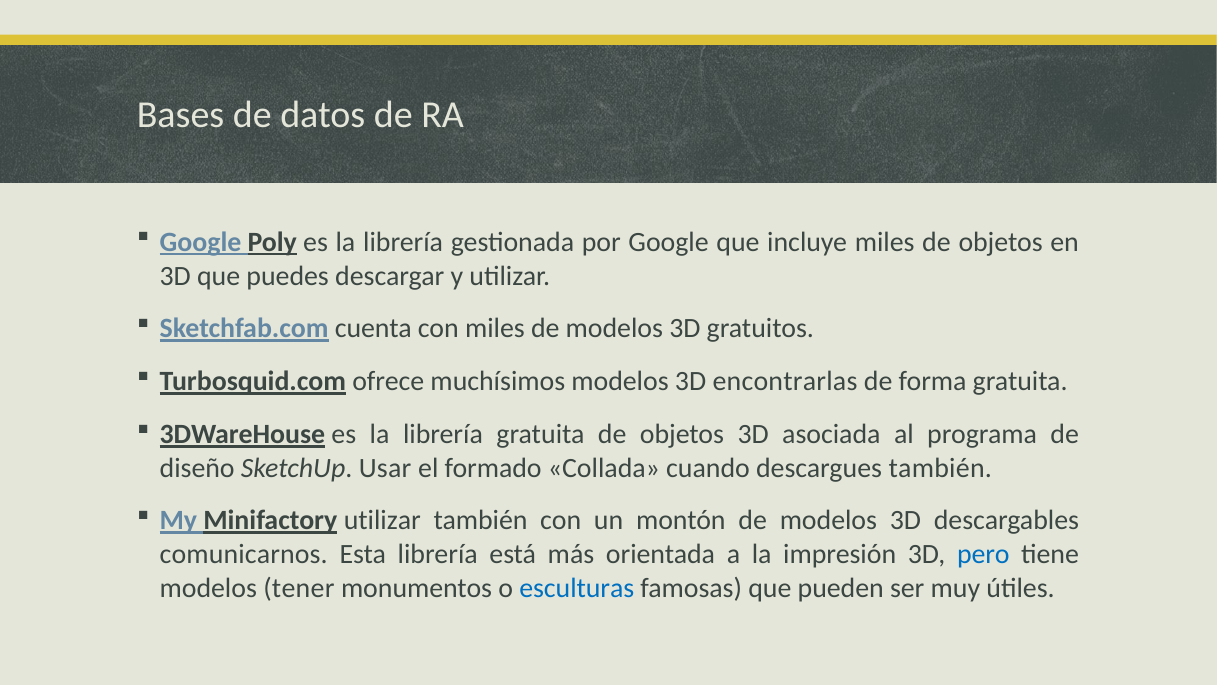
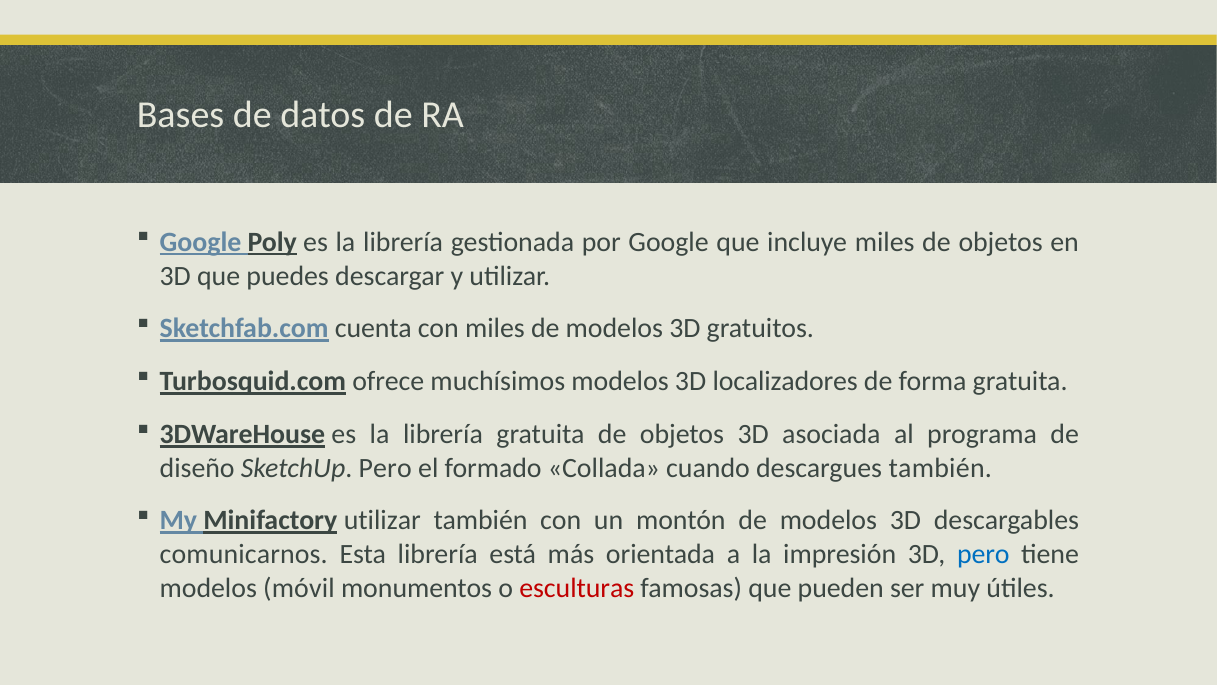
encontrarlas: encontrarlas -> localizadores
SketchUp Usar: Usar -> Pero
tener: tener -> móvil
esculturas colour: blue -> red
